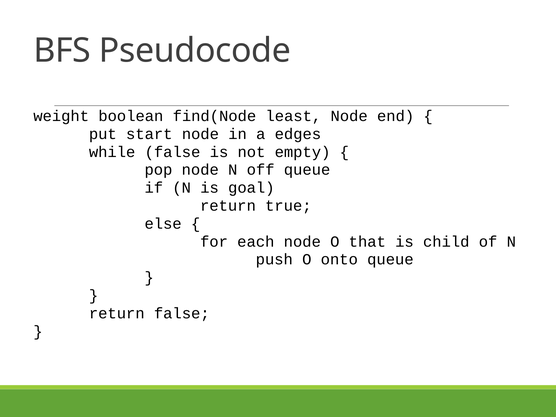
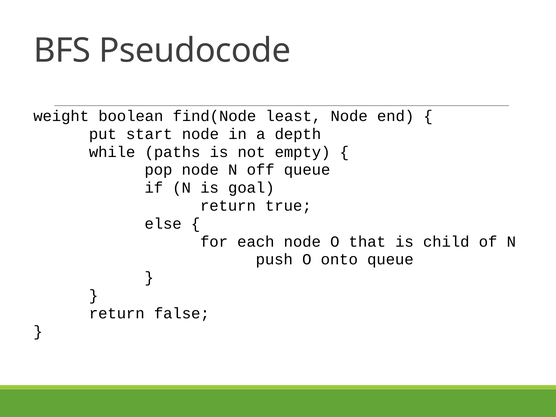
edges: edges -> depth
while false: false -> paths
